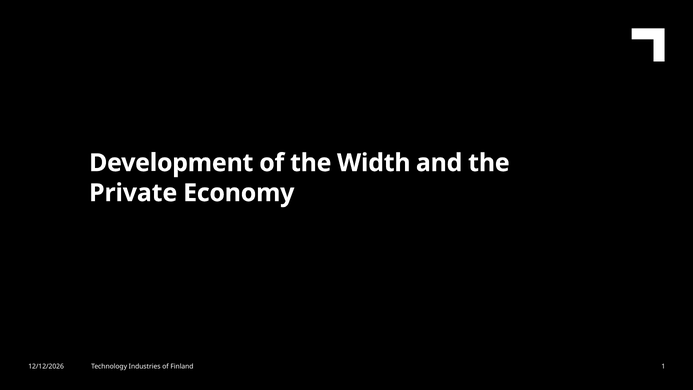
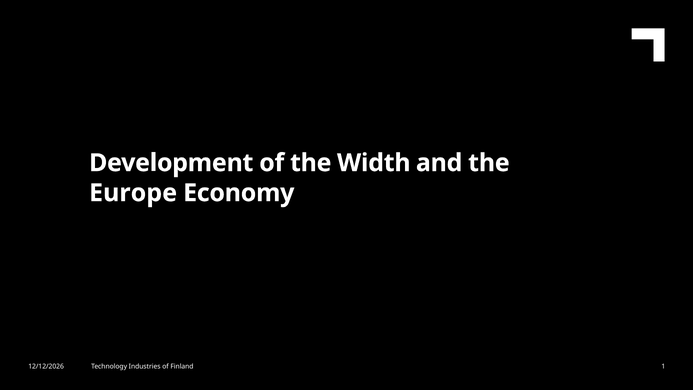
Private: Private -> Europe
